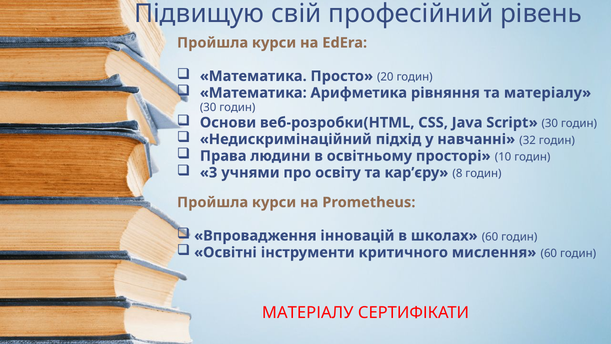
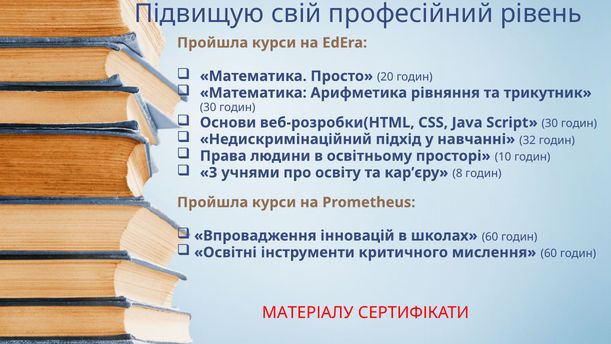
та матеріалу: матеріалу -> трикутник
